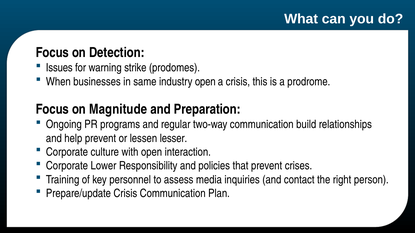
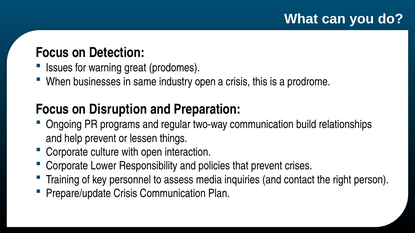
strike: strike -> great
Magnitude: Magnitude -> Disruption
lesser: lesser -> things
